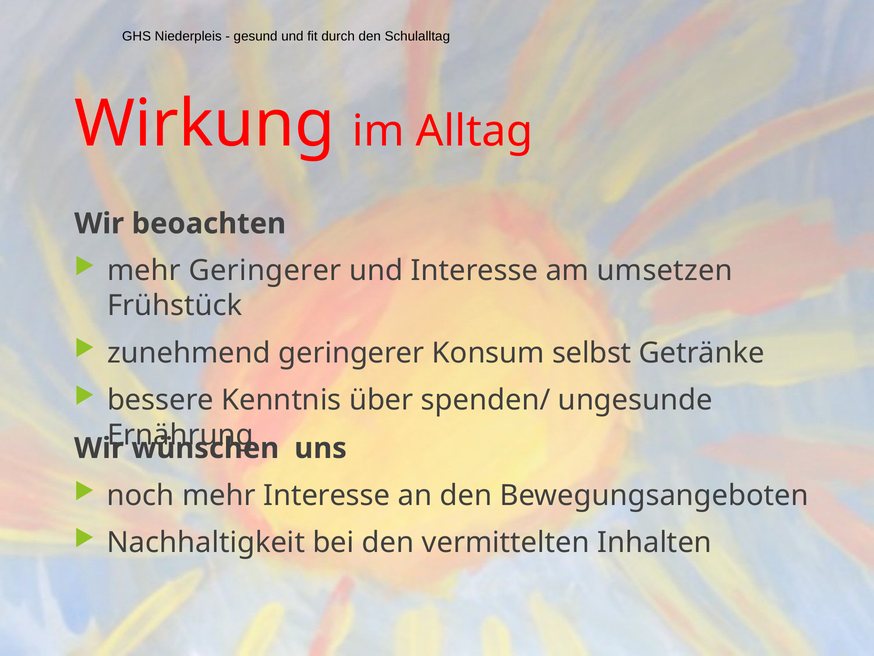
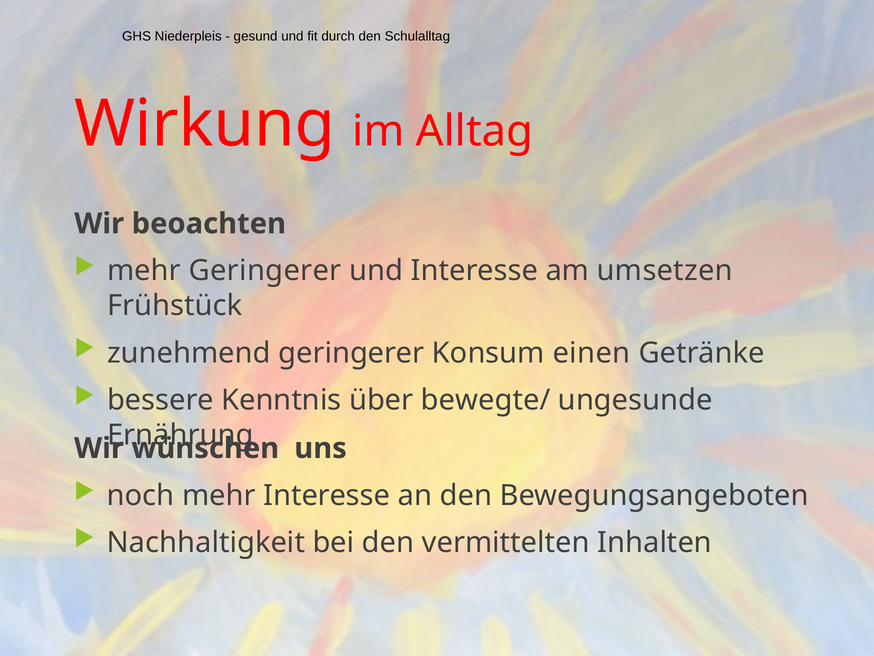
selbst: selbst -> einen
spenden/: spenden/ -> bewegte/
